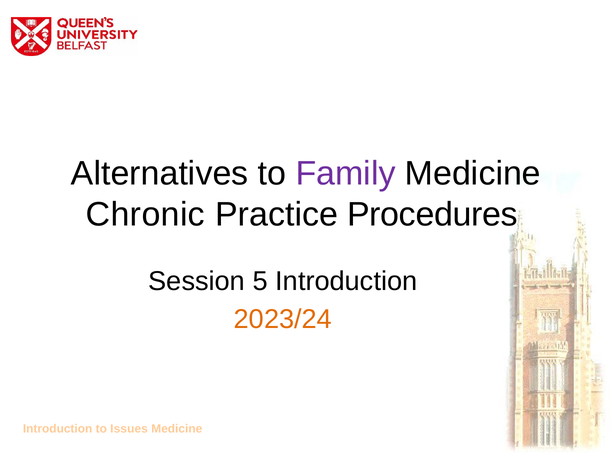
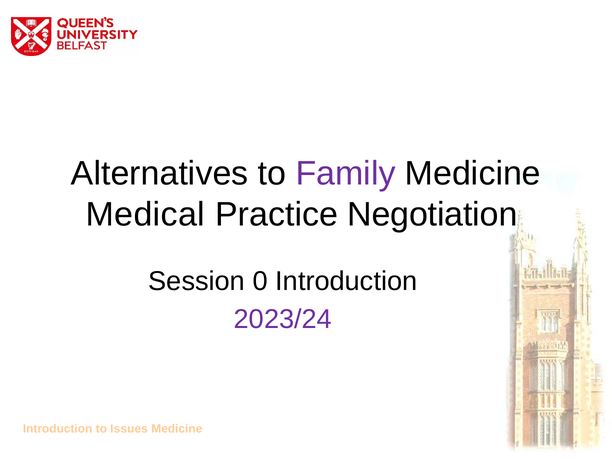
Chronic: Chronic -> Medical
Procedures: Procedures -> Negotiation
5: 5 -> 0
2023/24 colour: orange -> purple
